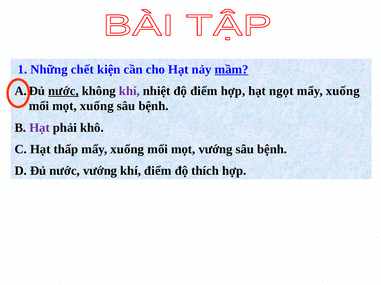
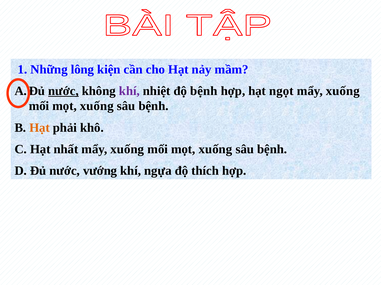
chết: chết -> lông
mầm underline: present -> none
độ điểm: điểm -> bệnh
Hạt at (40, 128) colour: purple -> orange
thấp: thấp -> nhất
vướng at (216, 149): vướng -> xuống
khí điểm: điểm -> ngựa
